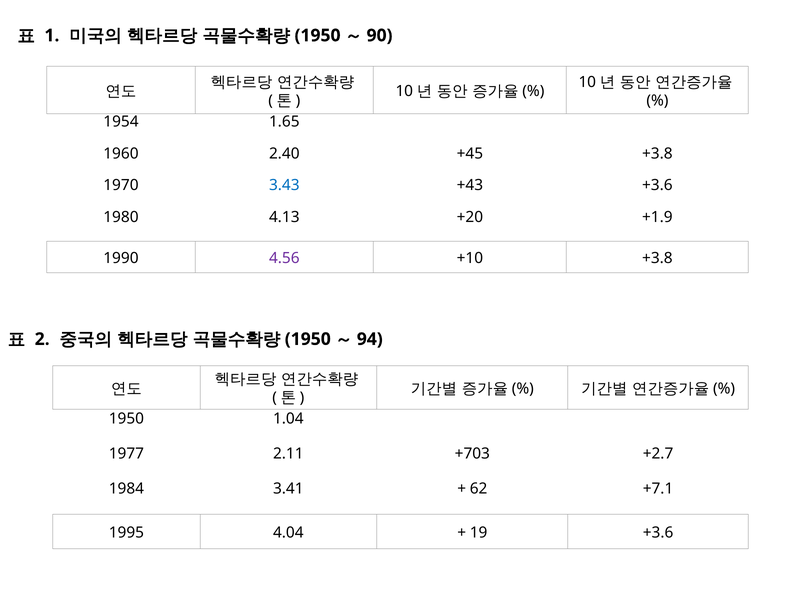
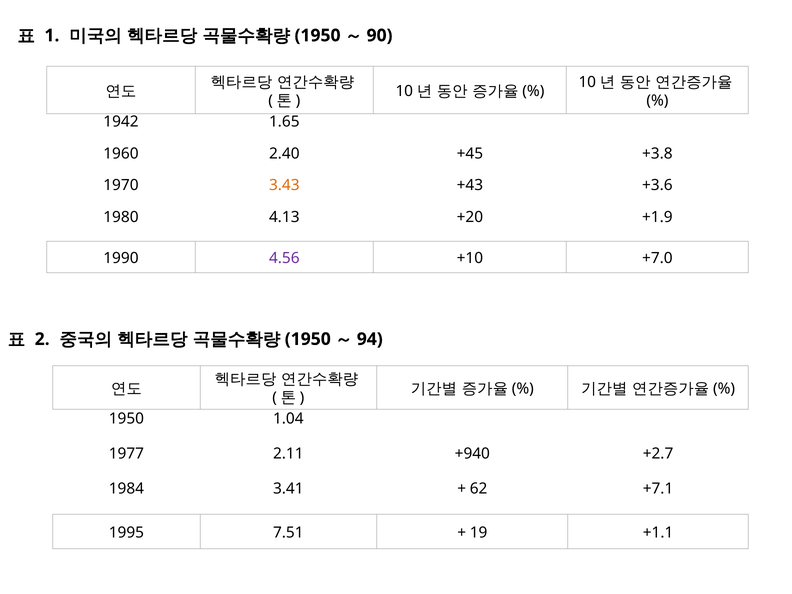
1954: 1954 -> 1942
3.43 colour: blue -> orange
+10 +3.8: +3.8 -> +7.0
+703: +703 -> +940
4.04: 4.04 -> 7.51
19 +3.6: +3.6 -> +1.1
